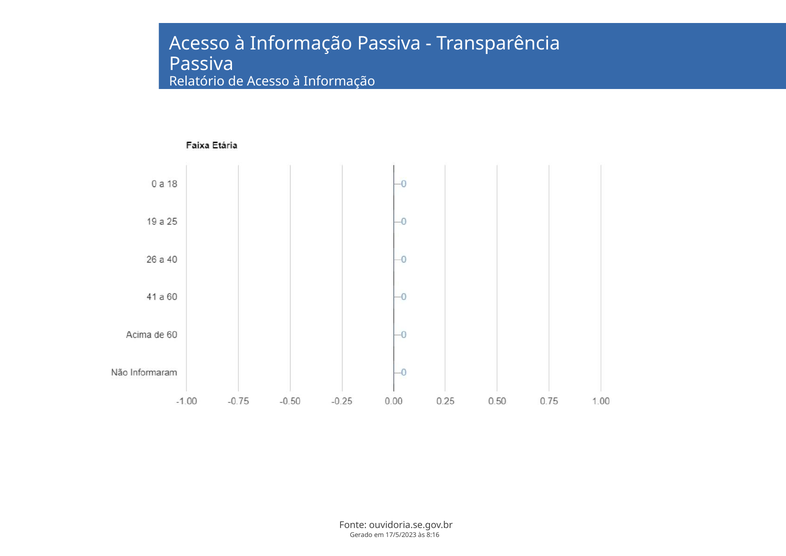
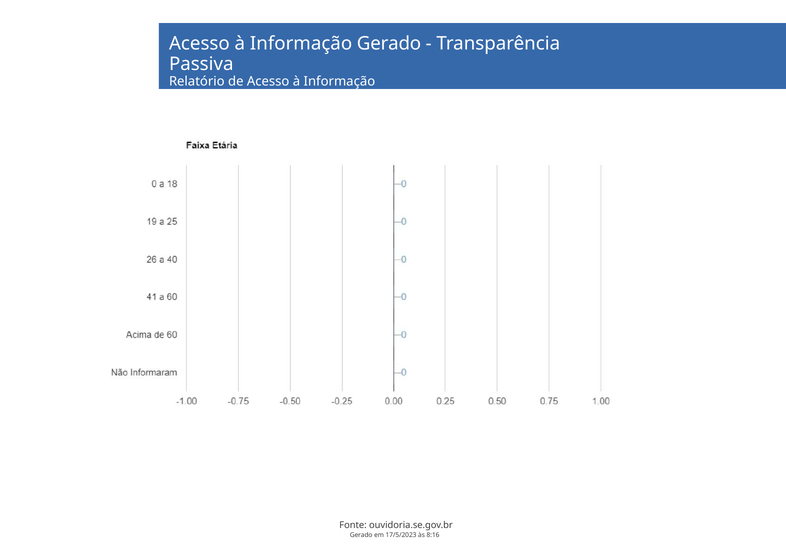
Informação Passiva: Passiva -> Gerado
